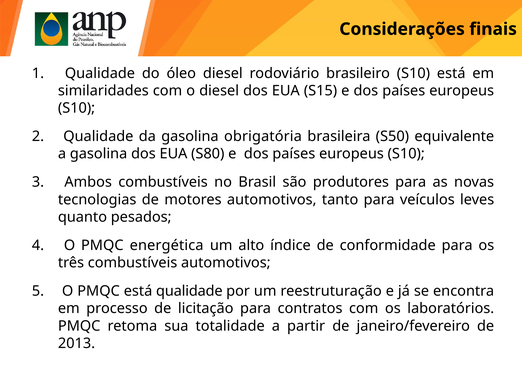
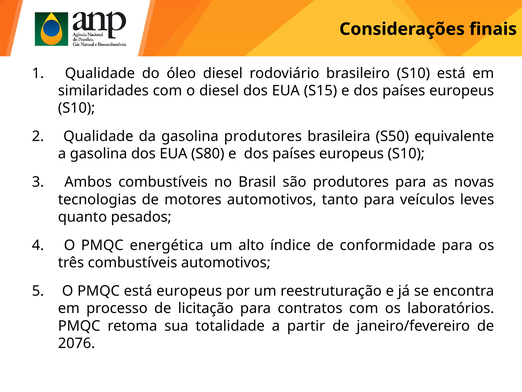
gasolina obrigatória: obrigatória -> produtores
está qualidade: qualidade -> europeus
2013: 2013 -> 2076
